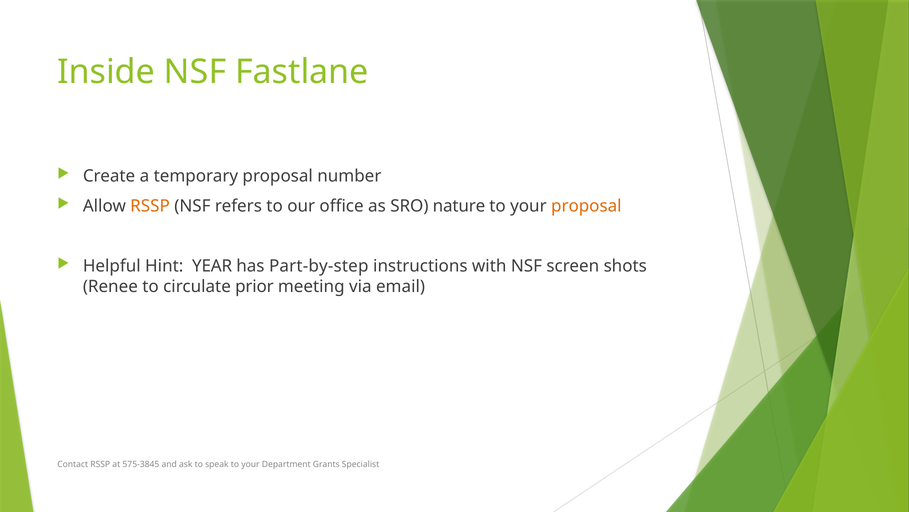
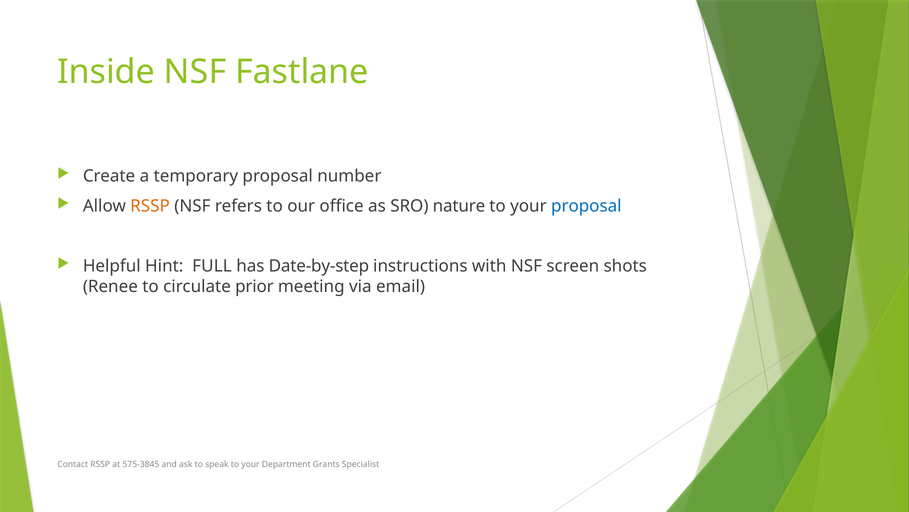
proposal at (586, 206) colour: orange -> blue
YEAR: YEAR -> FULL
Part-by-step: Part-by-step -> Date-by-step
